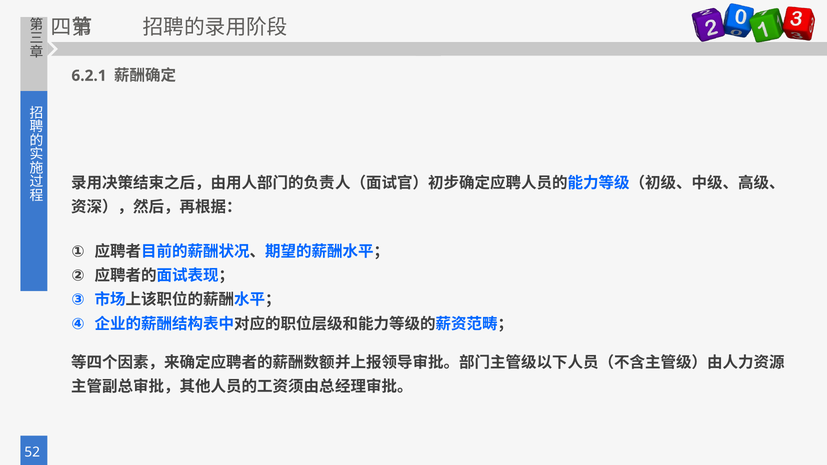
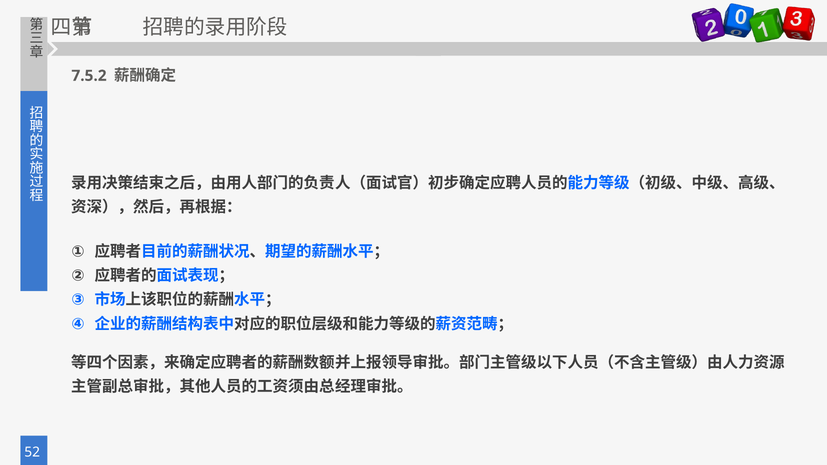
6.2.1: 6.2.1 -> 7.5.2
